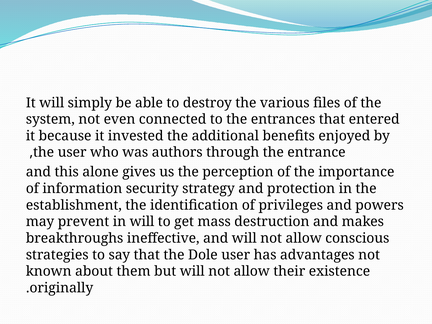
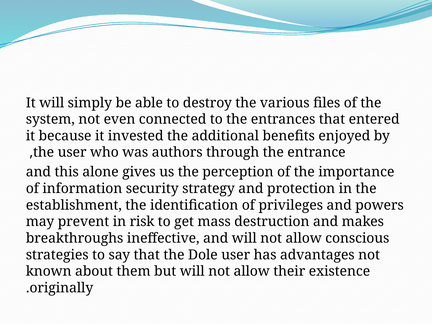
in will: will -> risk
